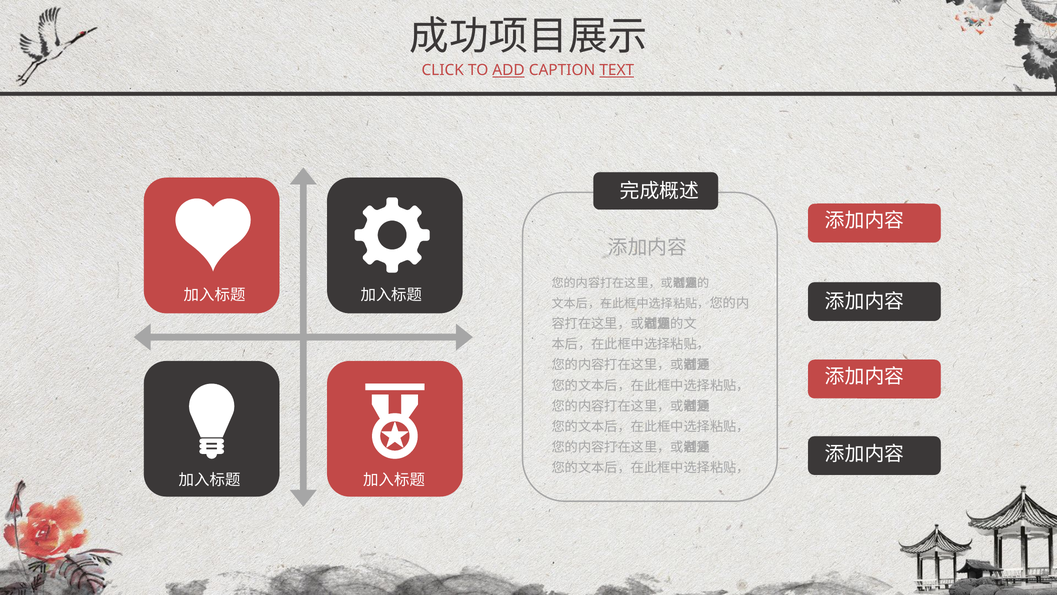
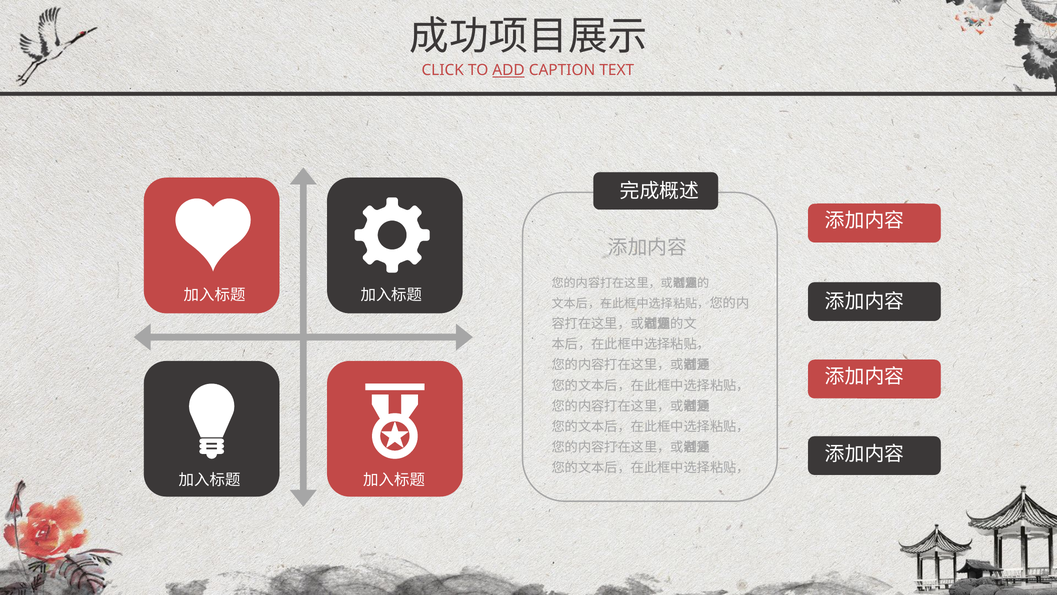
TEXT underline: present -> none
